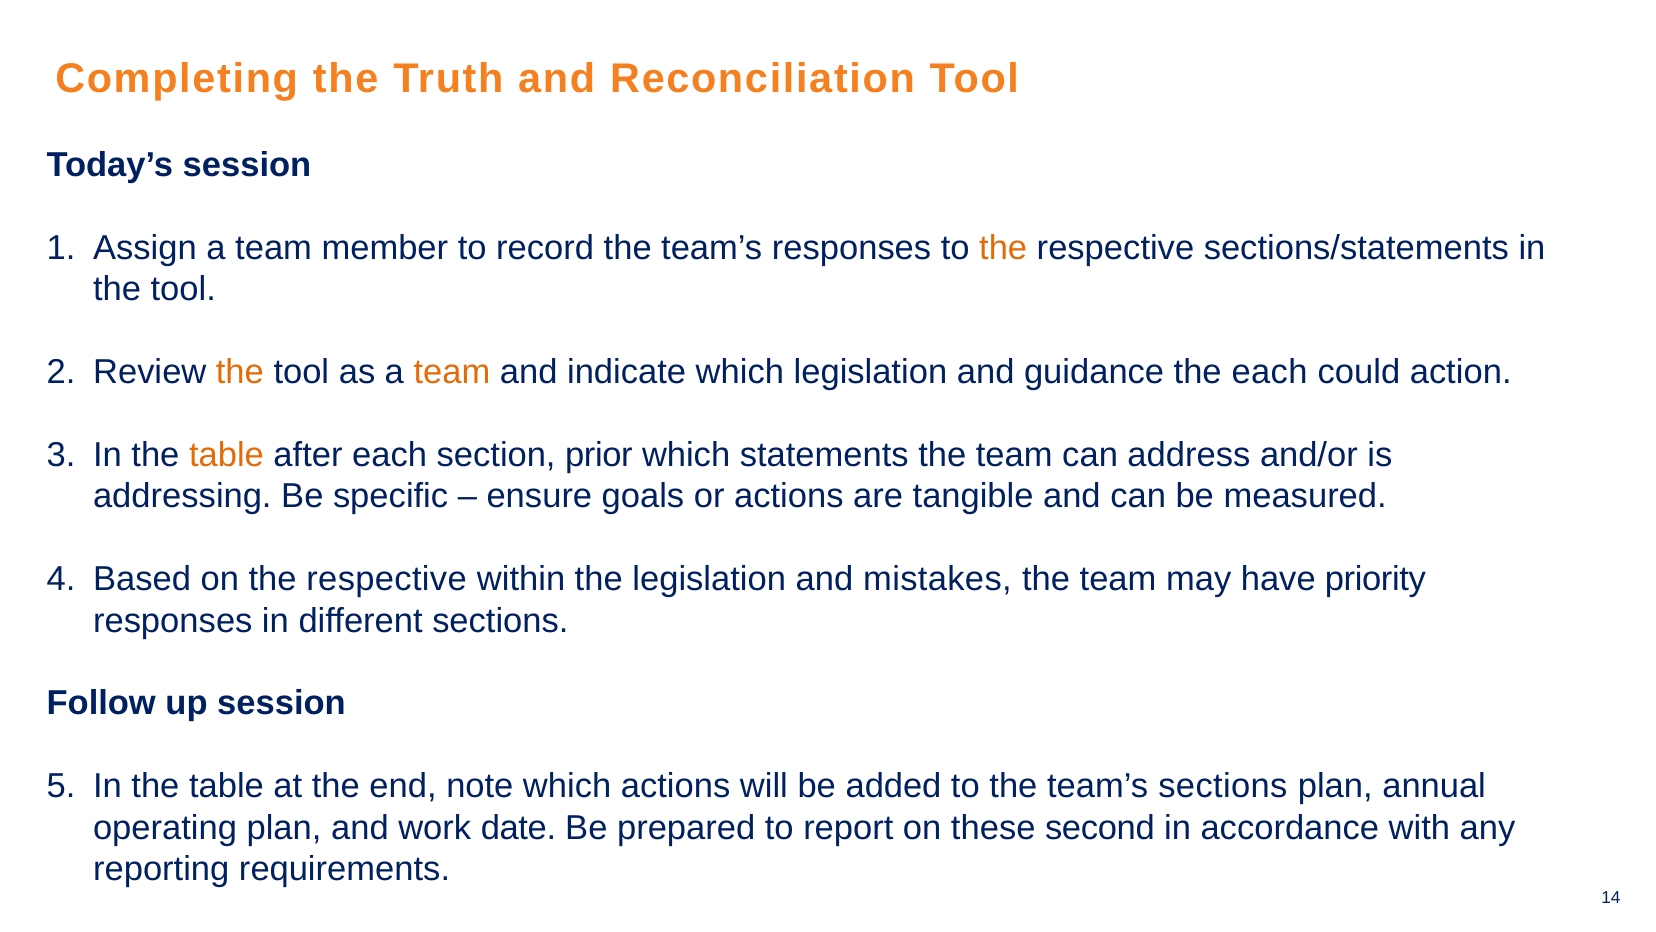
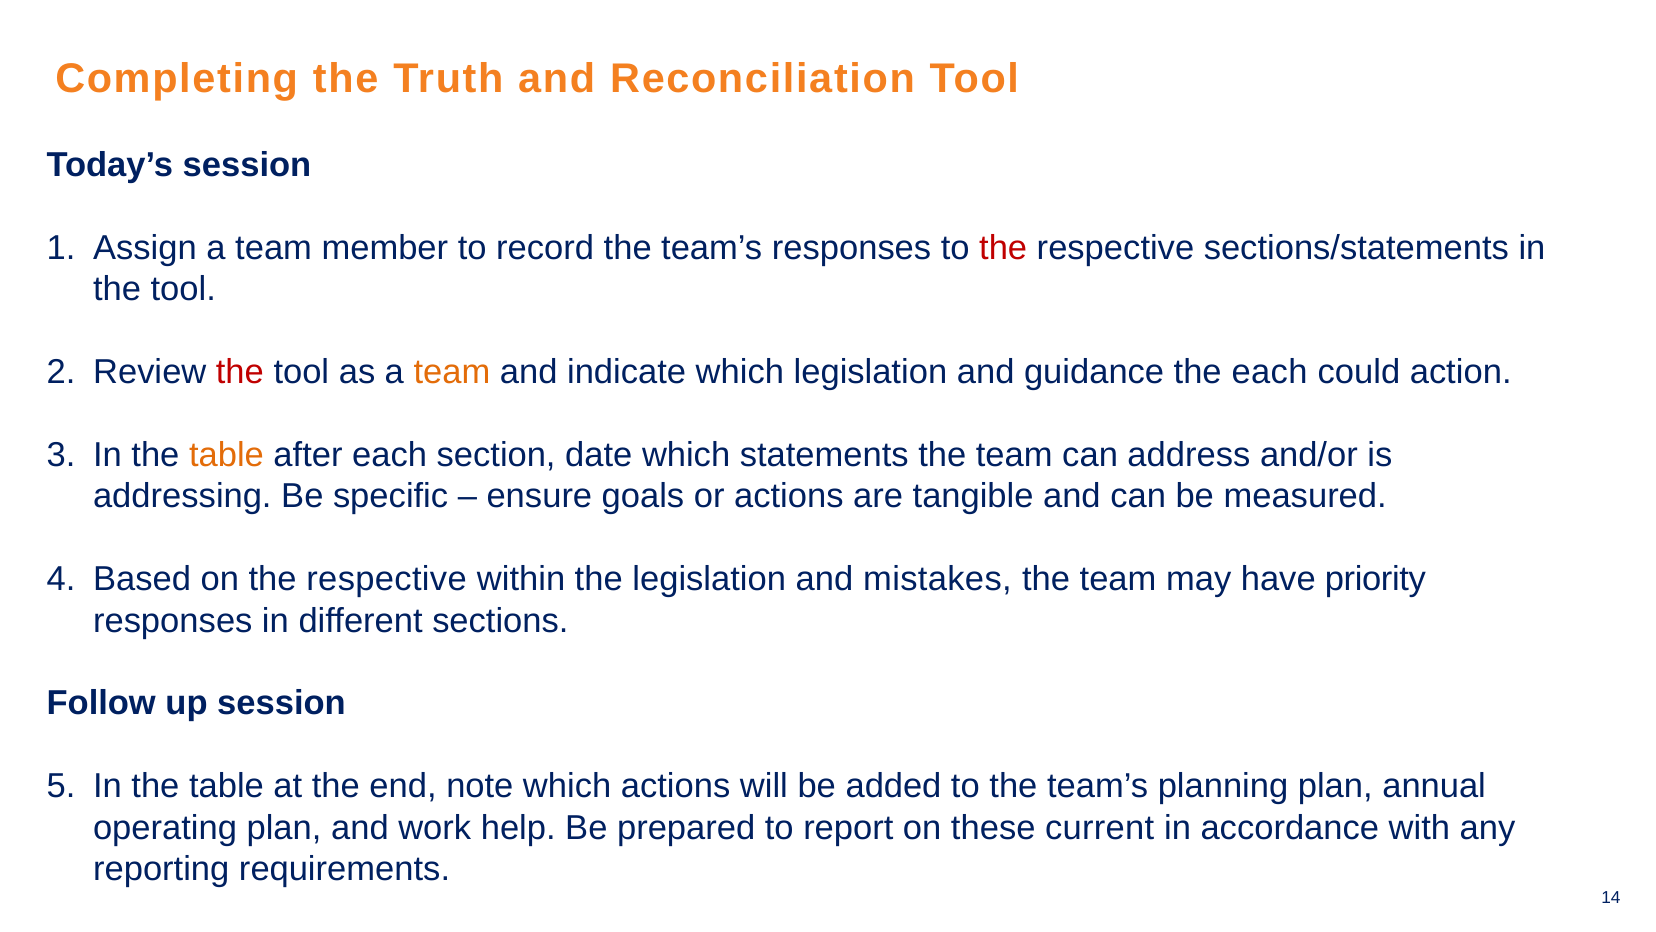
the at (1003, 248) colour: orange -> red
the at (240, 372) colour: orange -> red
prior: prior -> date
team’s sections: sections -> planning
date: date -> help
second: second -> current
